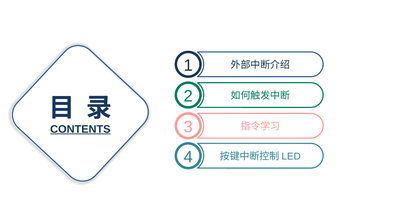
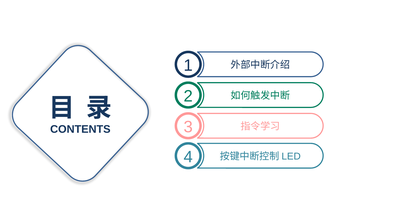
CONTENTS underline: present -> none
